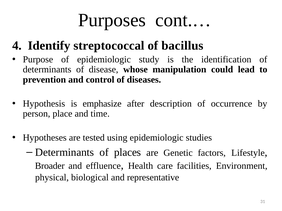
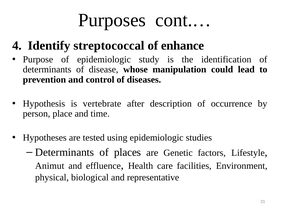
bacillus: bacillus -> enhance
emphasize: emphasize -> vertebrate
Broader: Broader -> Animut
